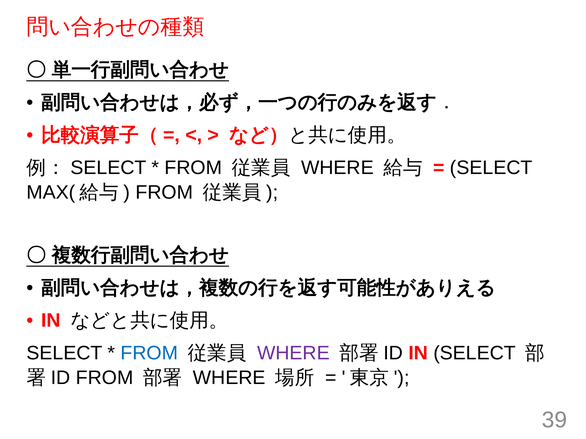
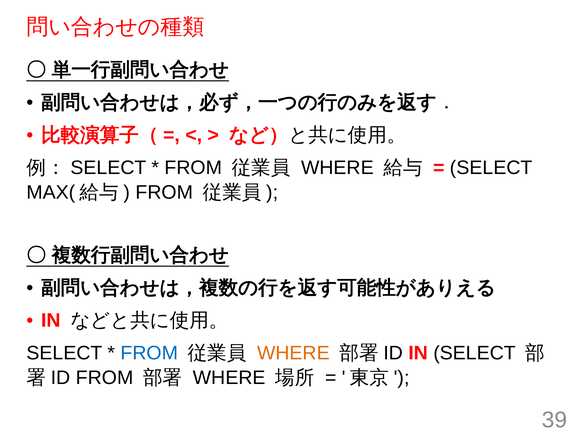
WHERE at (293, 353) colour: purple -> orange
